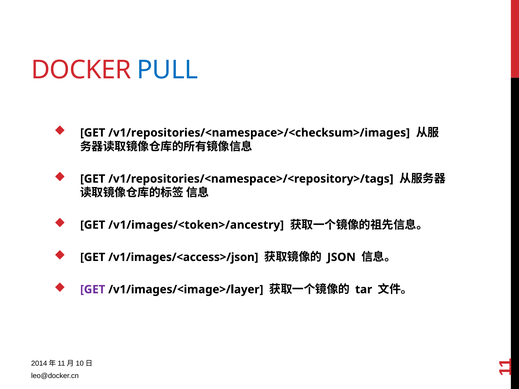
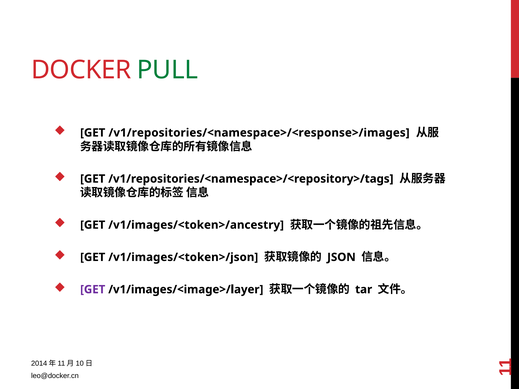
PULL colour: blue -> green
/v1/repositories/<namespace>/<checksum>/images: /v1/repositories/<namespace>/<checksum>/images -> /v1/repositories/<namespace>/<response>/images
/v1/images/<access>/json: /v1/images/<access>/json -> /v1/images/<token>/json
